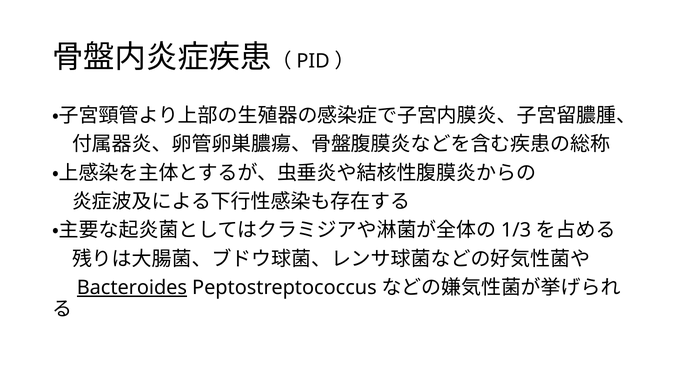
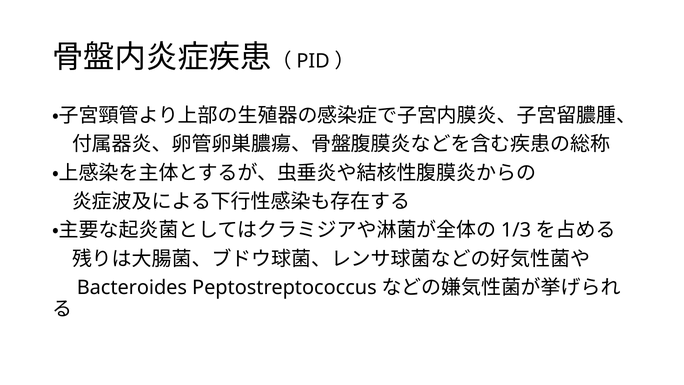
Bacteroides underline: present -> none
